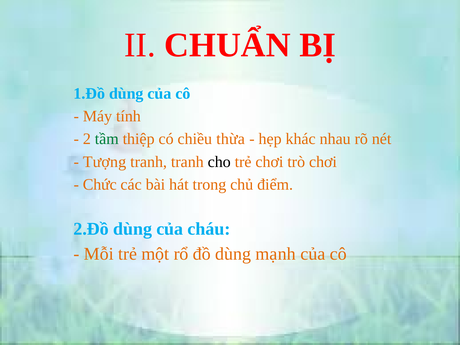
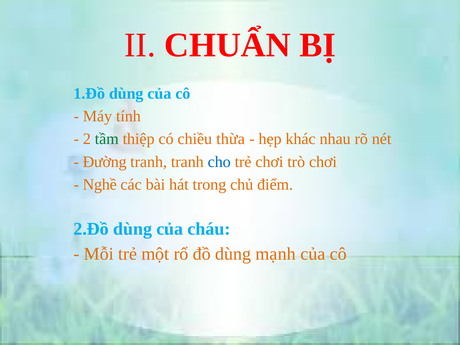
Tượng: Tượng -> Đường
cho colour: black -> blue
Chức: Chức -> Nghề
